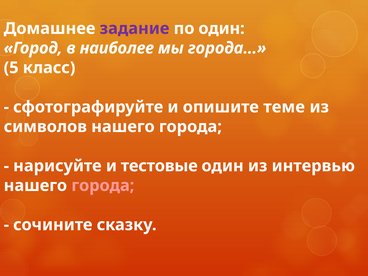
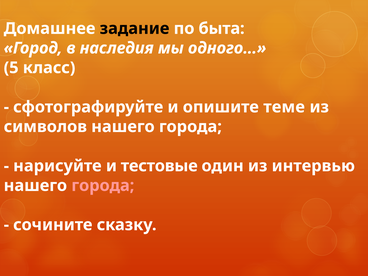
задание colour: purple -> black
по один: один -> быта
наиболее: наиболее -> наследия
города…: города… -> одного…
